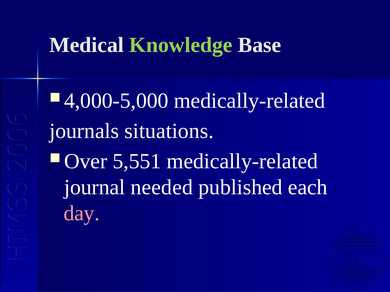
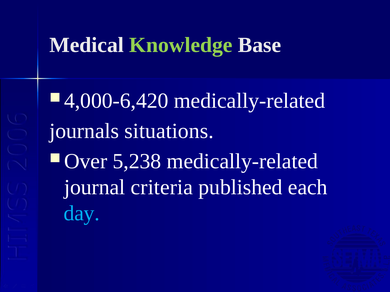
4,000-5,000: 4,000-5,000 -> 4,000-6,420
5,551: 5,551 -> 5,238
needed: needed -> criteria
day colour: pink -> light blue
